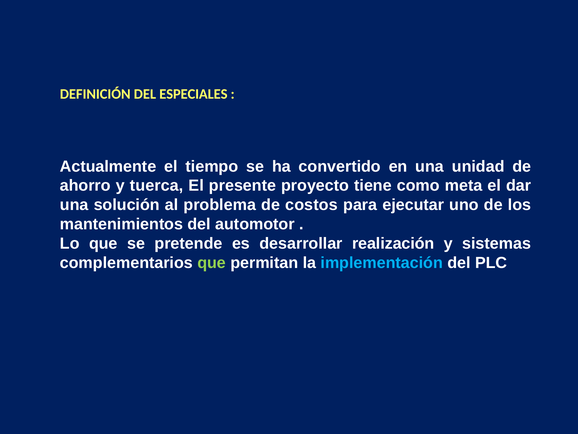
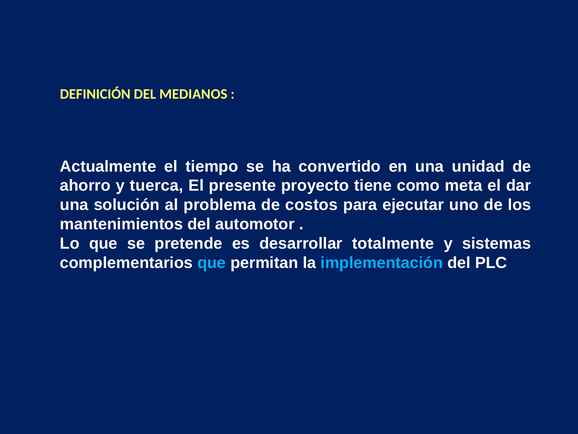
ESPECIALES: ESPECIALES -> MEDIANOS
realización: realización -> totalmente
que at (212, 263) colour: light green -> light blue
